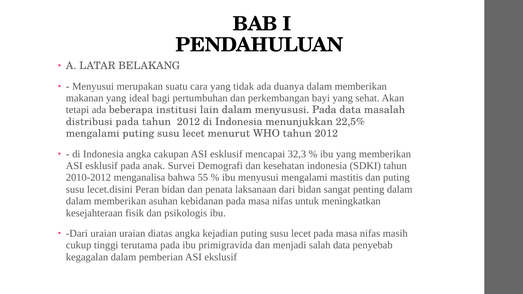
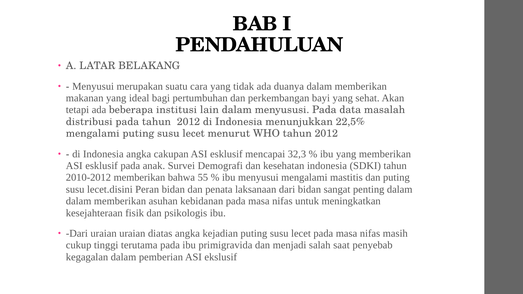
2010-2012 menganalisa: menganalisa -> memberikan
salah data: data -> saat
